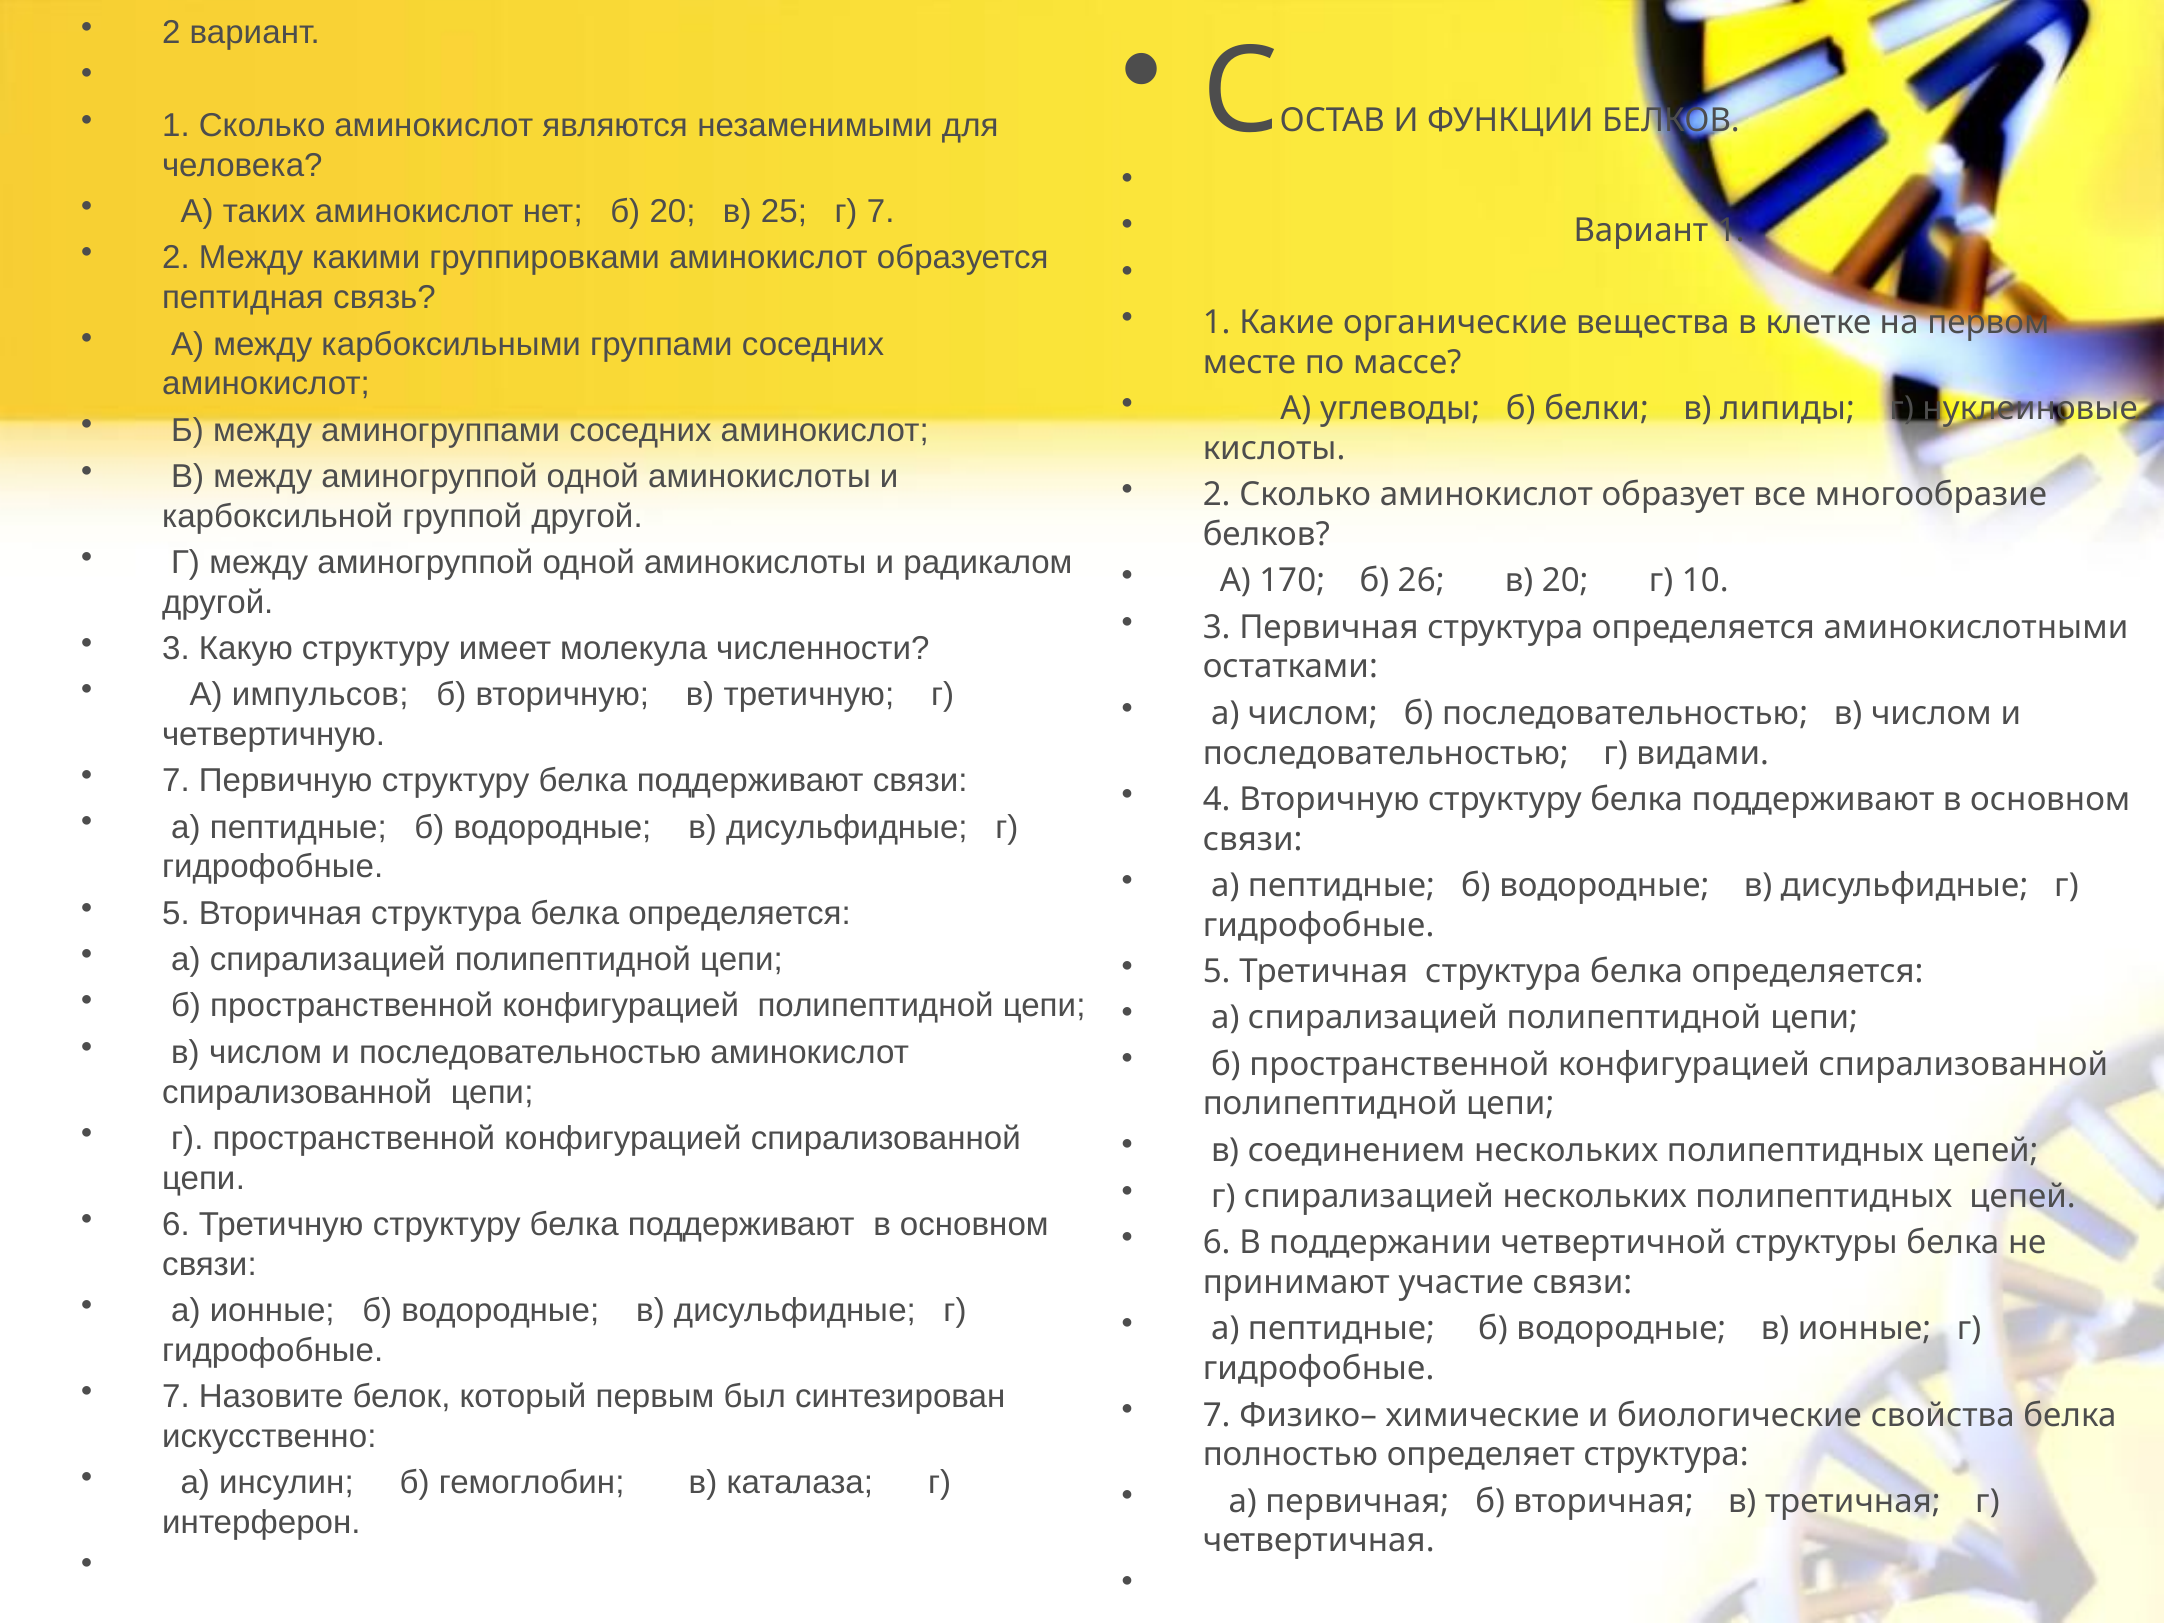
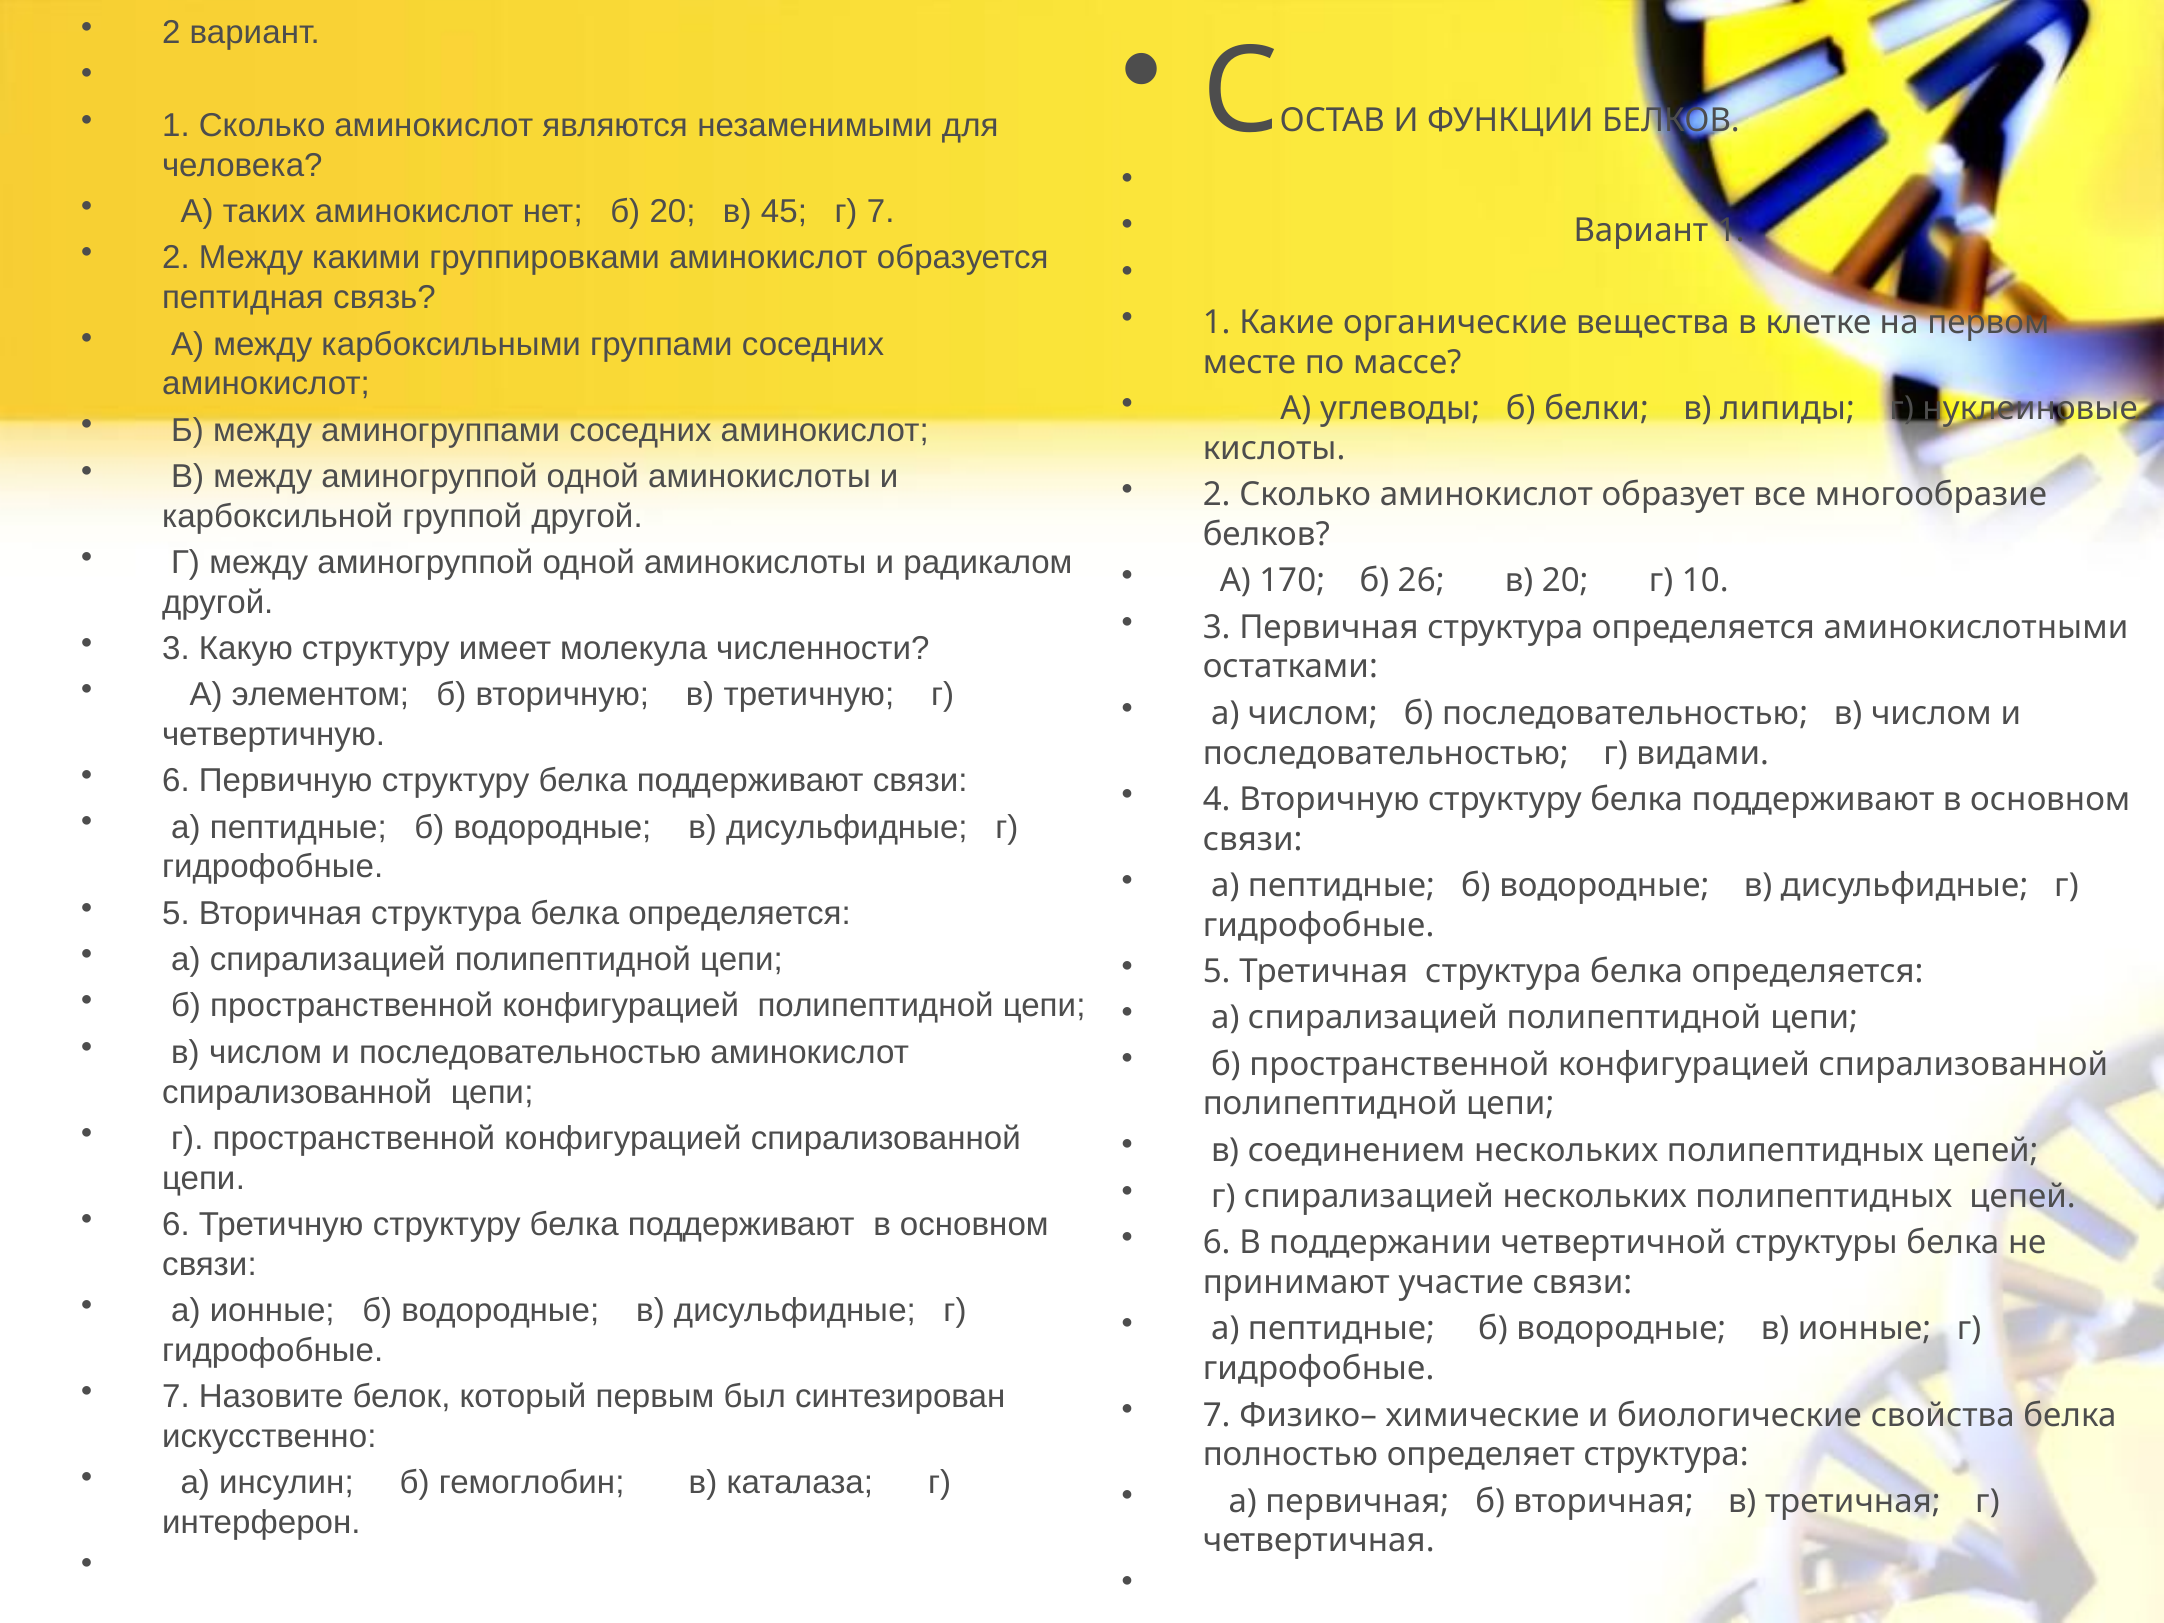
25: 25 -> 45
импульсов: импульсов -> элементом
7 at (176, 781): 7 -> 6
